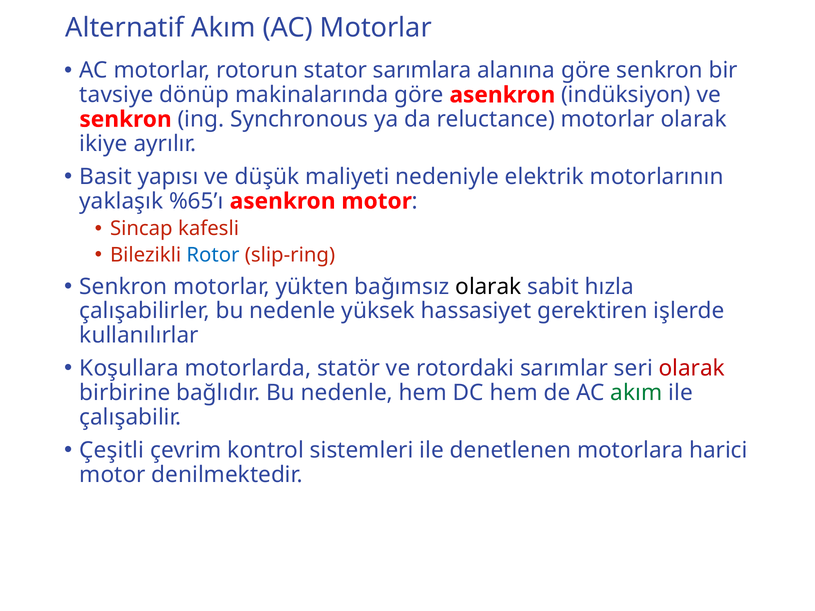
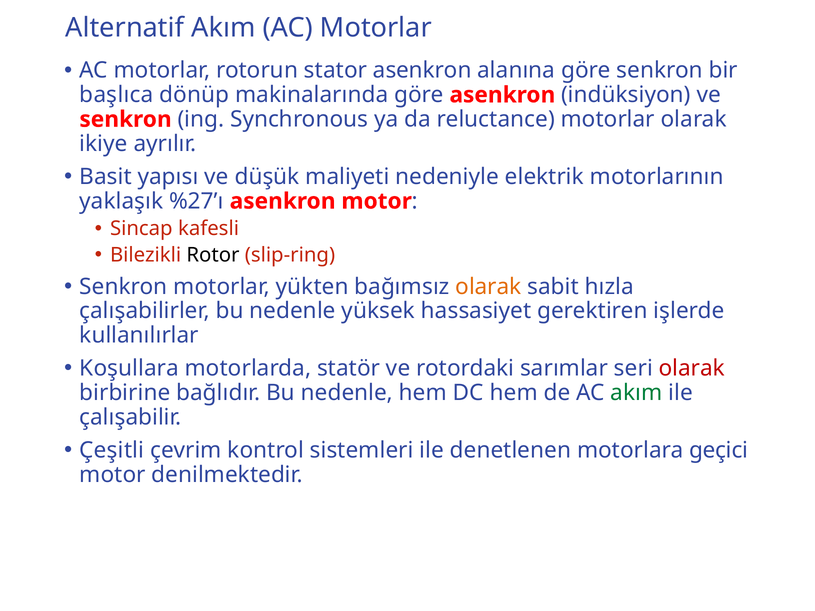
stator sarımlara: sarımlara -> asenkron
tavsiye: tavsiye -> başlıca
%65’ı: %65’ı -> %27’ı
Rotor colour: blue -> black
olarak at (488, 287) colour: black -> orange
harici: harici -> geçici
